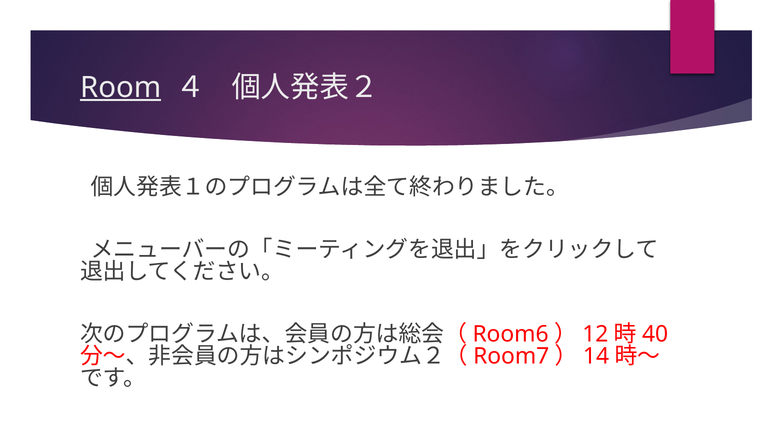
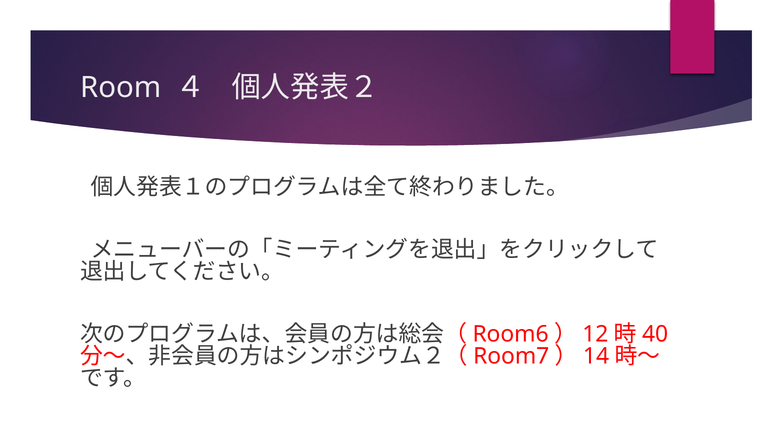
Room underline: present -> none
